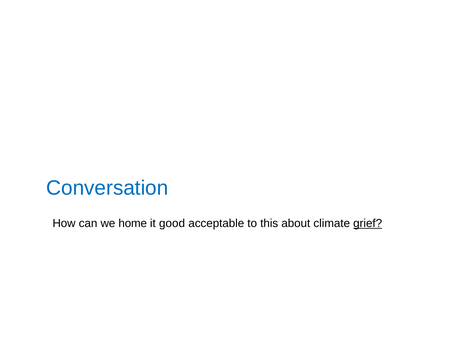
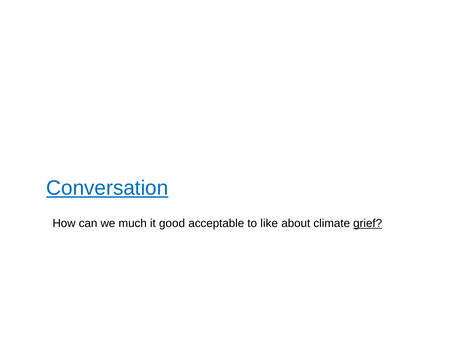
Conversation underline: none -> present
home: home -> much
this: this -> like
